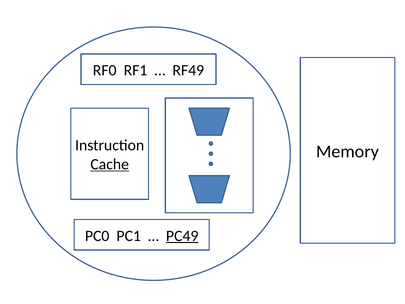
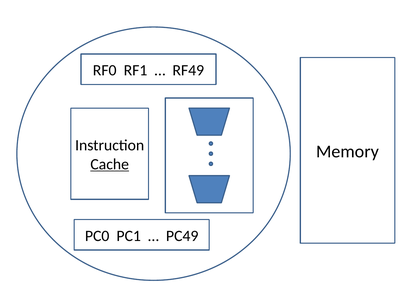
PC49 underline: present -> none
